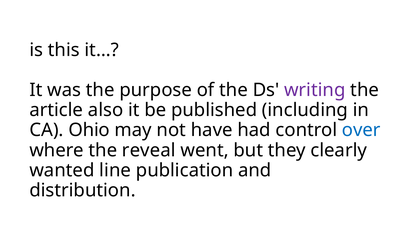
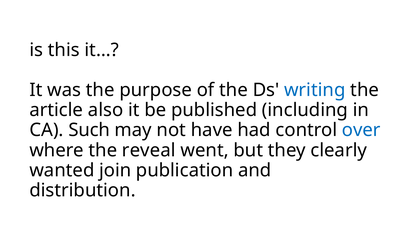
writing colour: purple -> blue
Ohio: Ohio -> Such
line: line -> join
